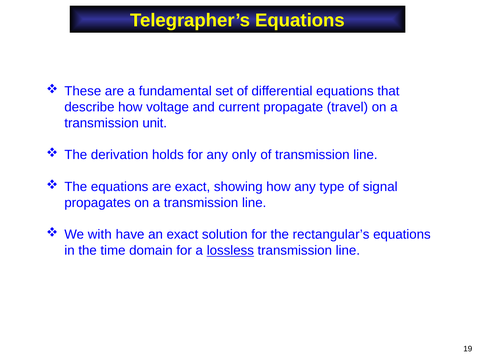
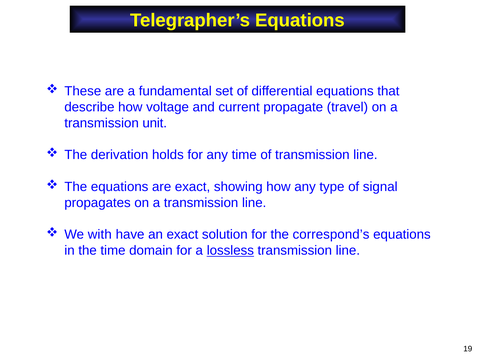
any only: only -> time
rectangular’s: rectangular’s -> correspond’s
